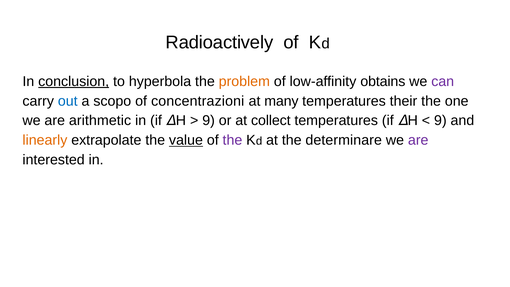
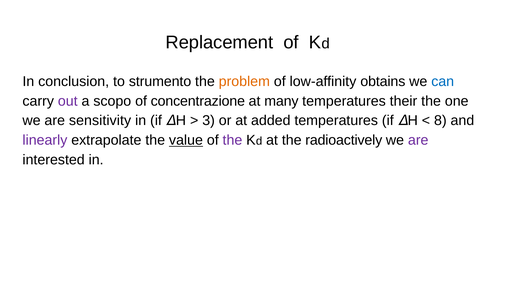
Radioactively: Radioactively -> Replacement
conclusion underline: present -> none
hyperbola: hyperbola -> strumento
can colour: purple -> blue
out colour: blue -> purple
concentrazioni: concentrazioni -> concentrazione
arithmetic: arithmetic -> sensitivity
9 at (209, 121): 9 -> 3
collect: collect -> added
9 at (440, 121): 9 -> 8
linearly colour: orange -> purple
determinare: determinare -> radioactively
